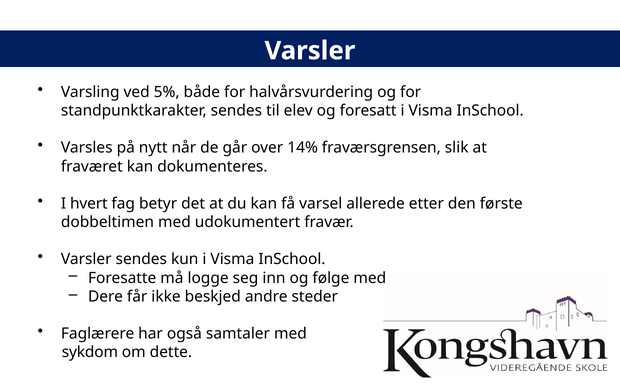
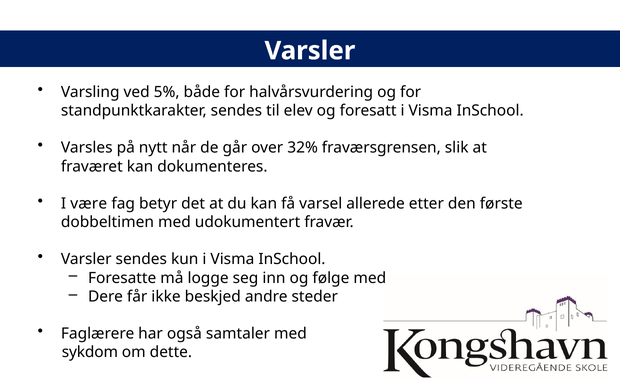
14%: 14% -> 32%
hvert: hvert -> være
